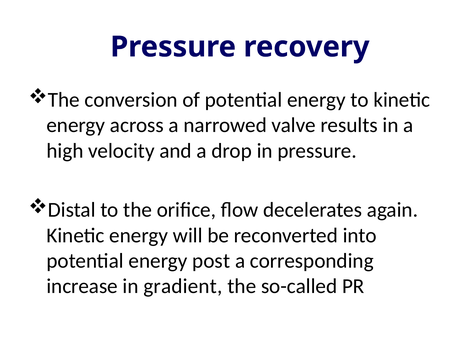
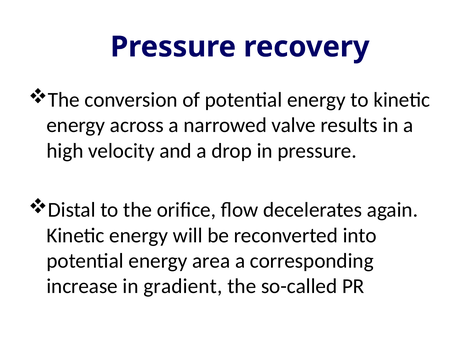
post: post -> area
